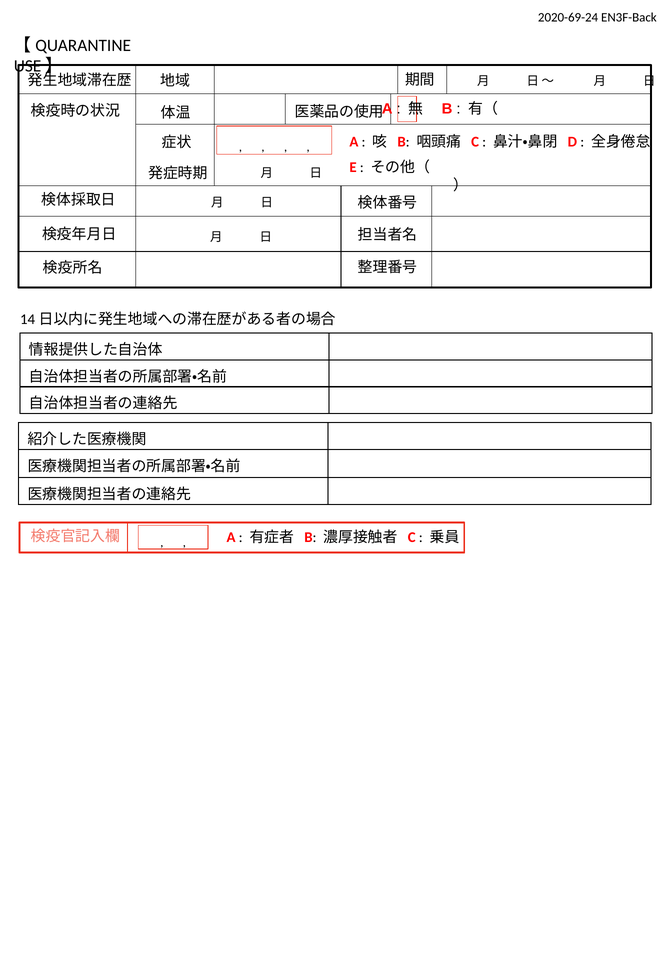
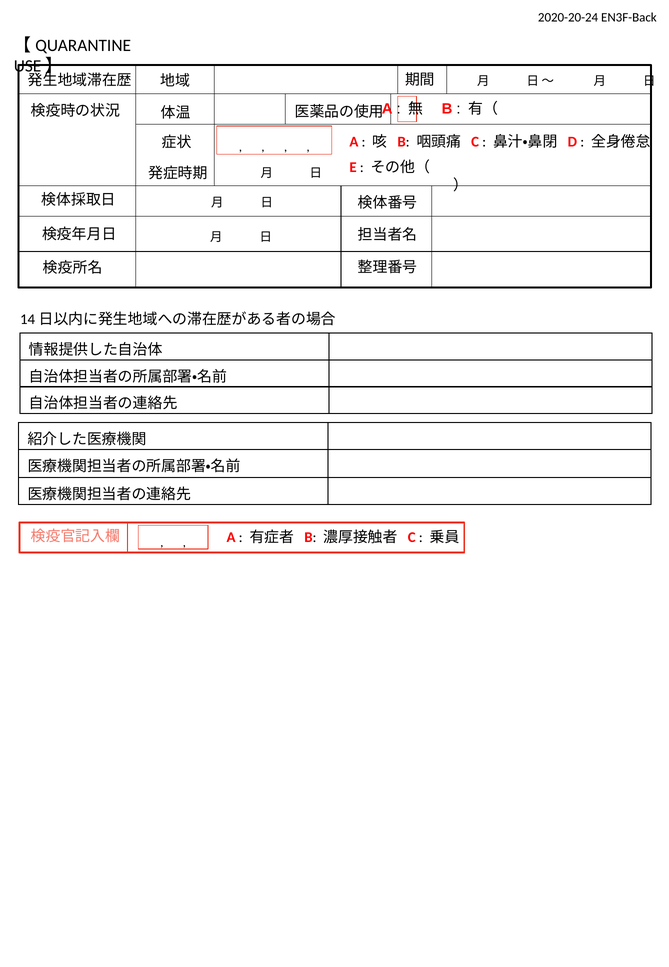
2020-69-24: 2020-69-24 -> 2020-20-24
